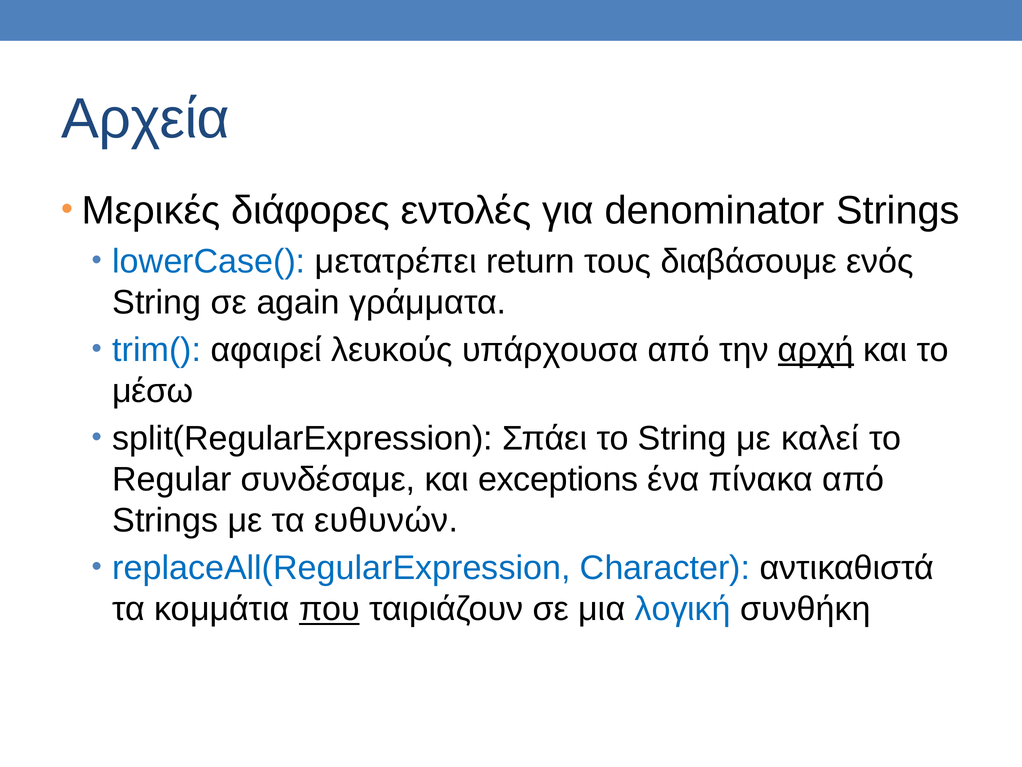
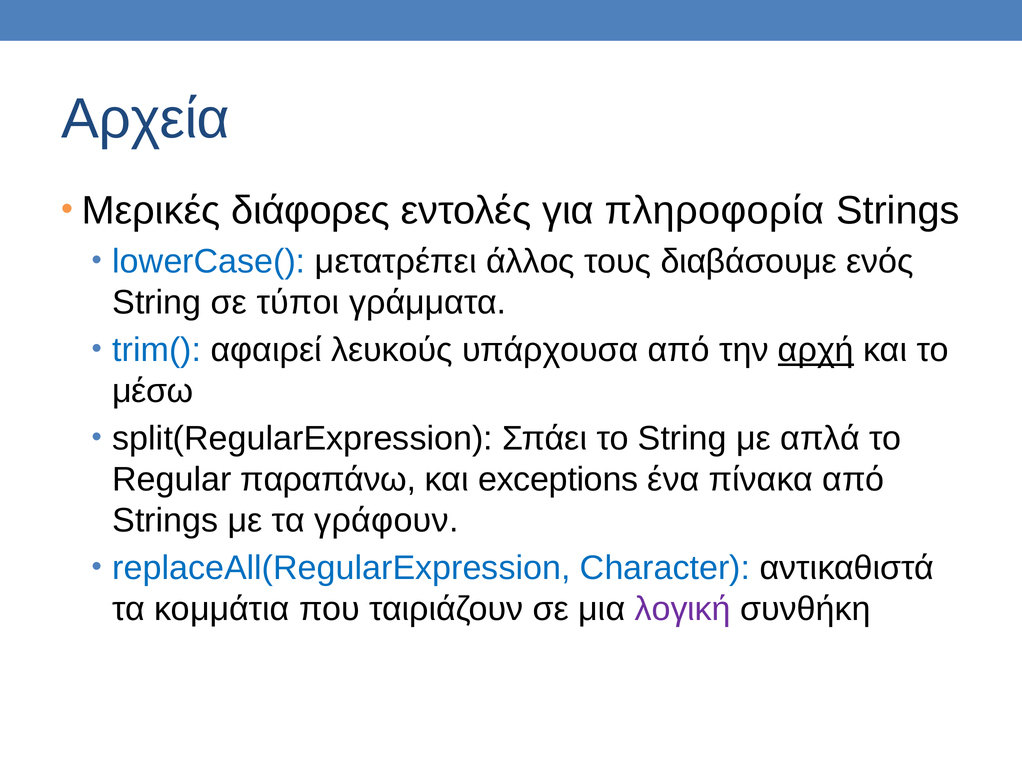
denominator: denominator -> πληροφορία
return: return -> άλλος
again: again -> τύποι
καλεί: καλεί -> απλά
συνδέσαμε: συνδέσαμε -> παραπάνω
ευθυνών: ευθυνών -> γράφουν
που underline: present -> none
λογική colour: blue -> purple
